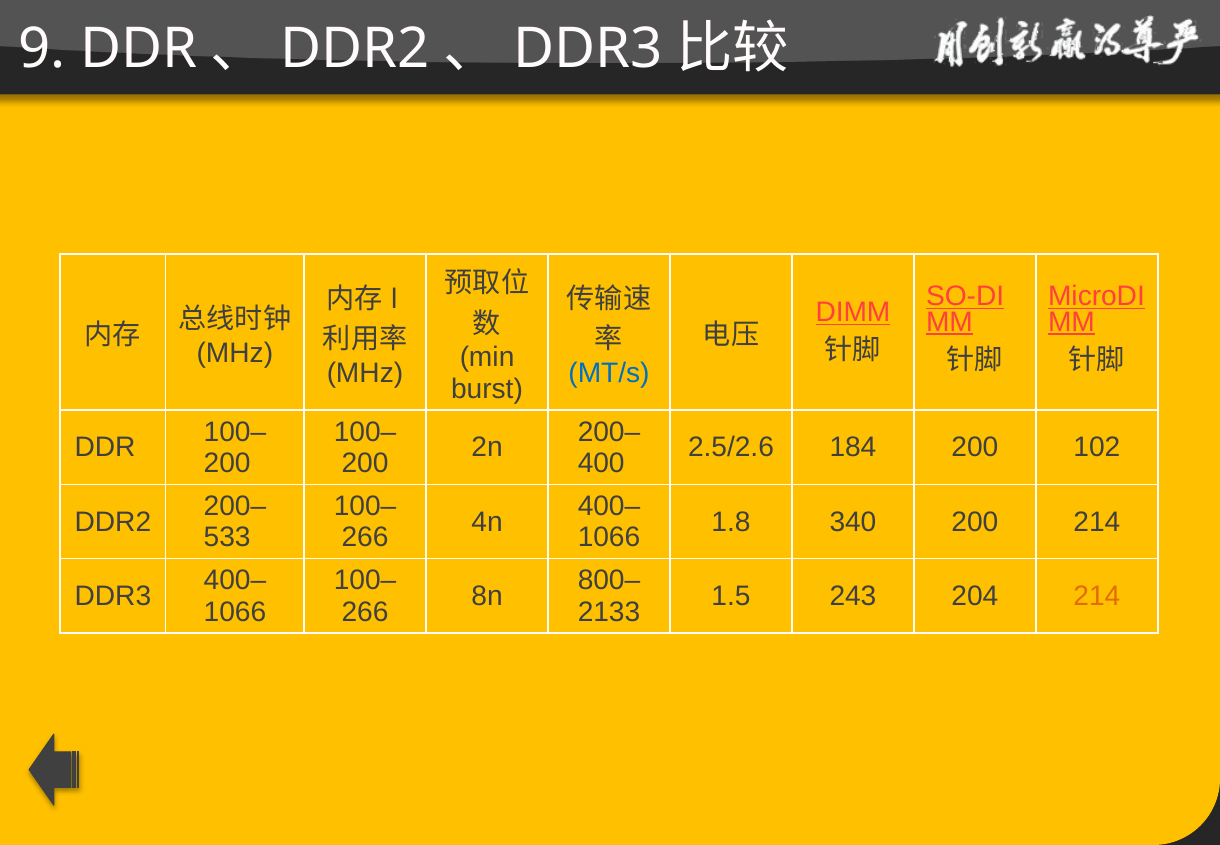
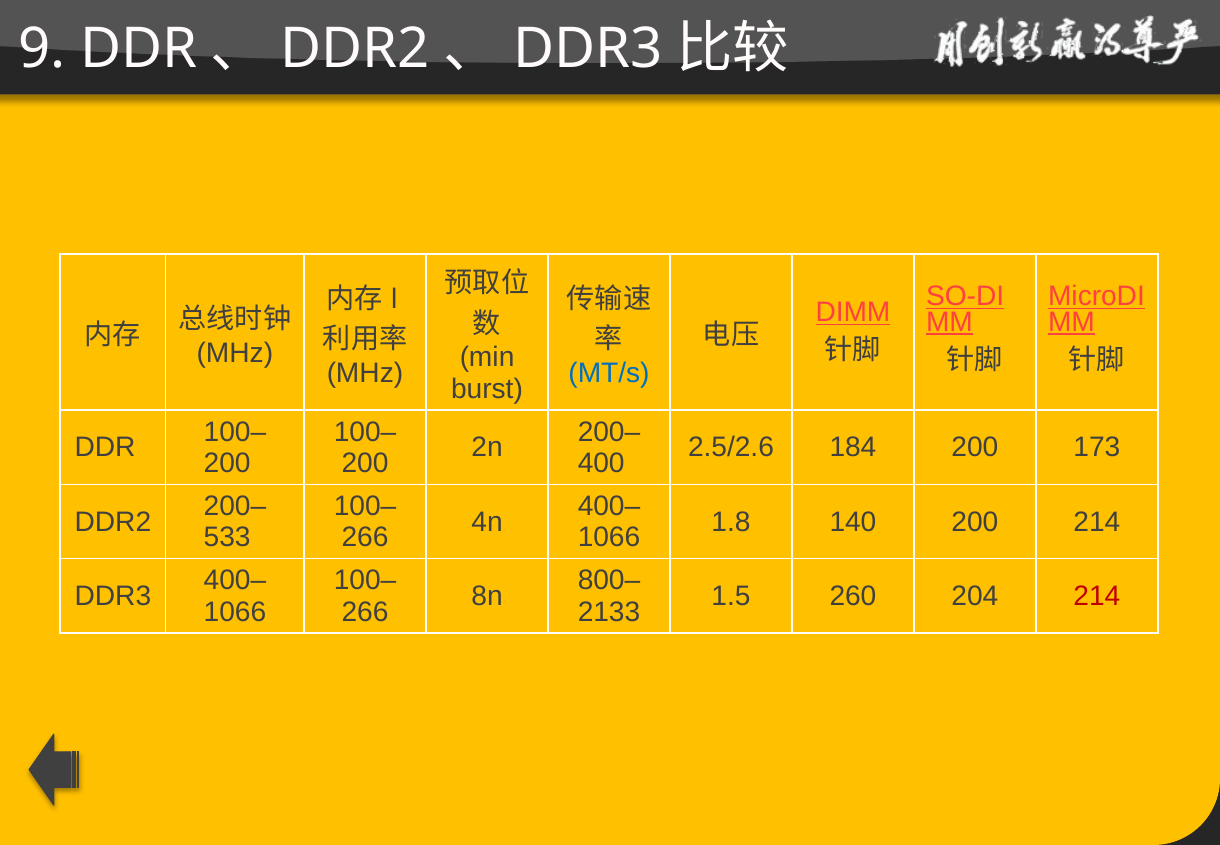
102: 102 -> 173
340: 340 -> 140
243: 243 -> 260
214 at (1097, 596) colour: orange -> red
